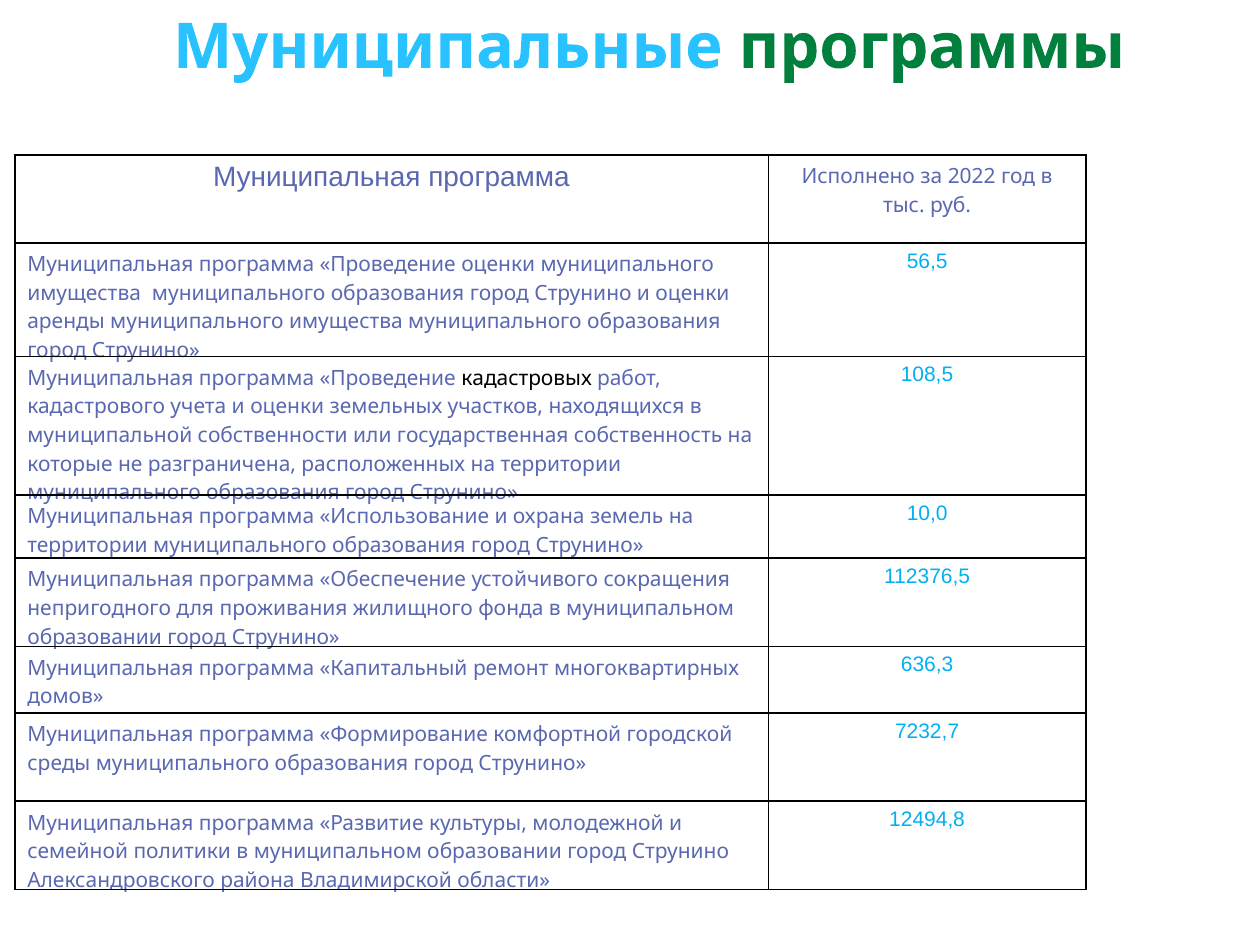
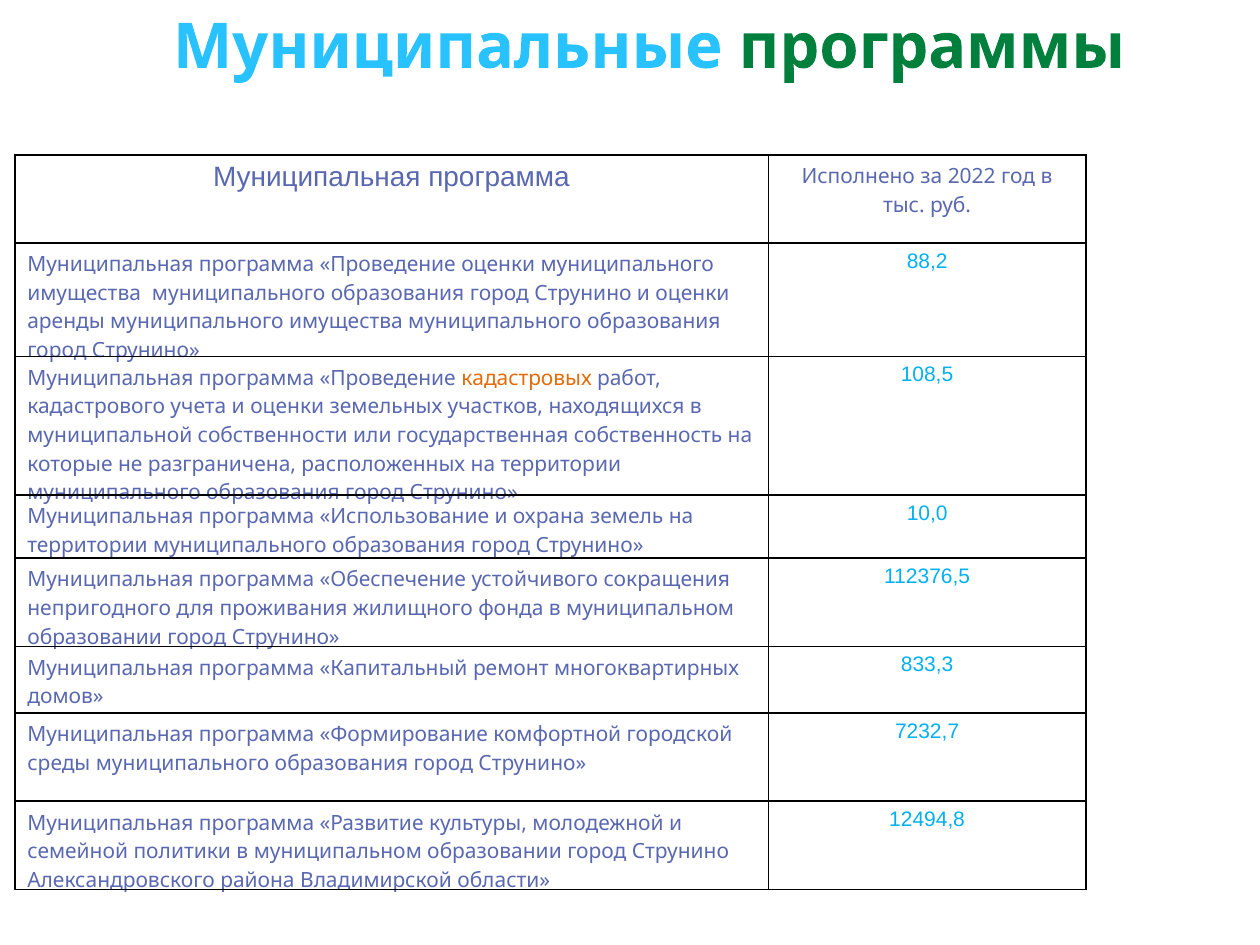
56,5: 56,5 -> 88,2
кадастровых colour: black -> orange
636,3: 636,3 -> 833,3
